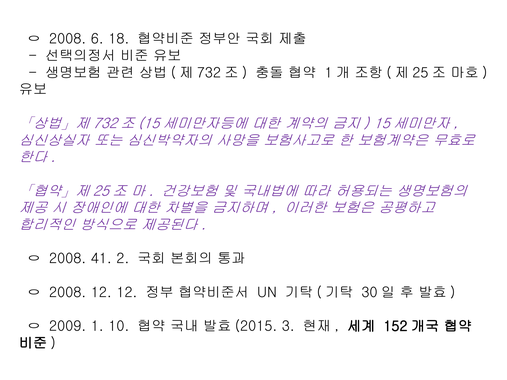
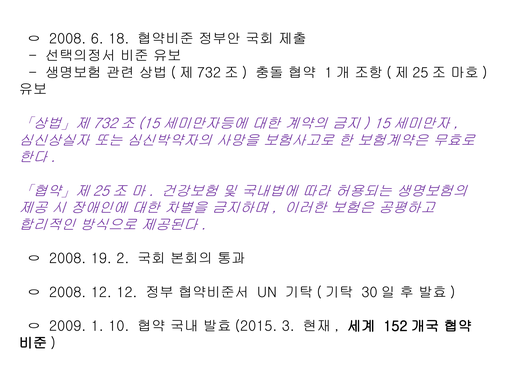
41: 41 -> 19
